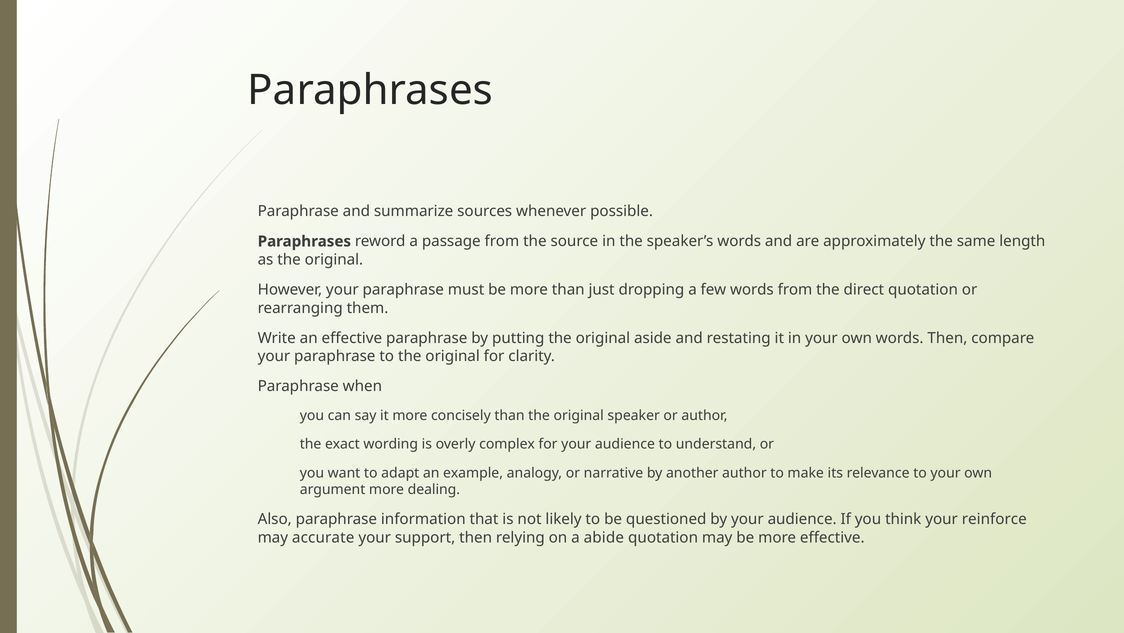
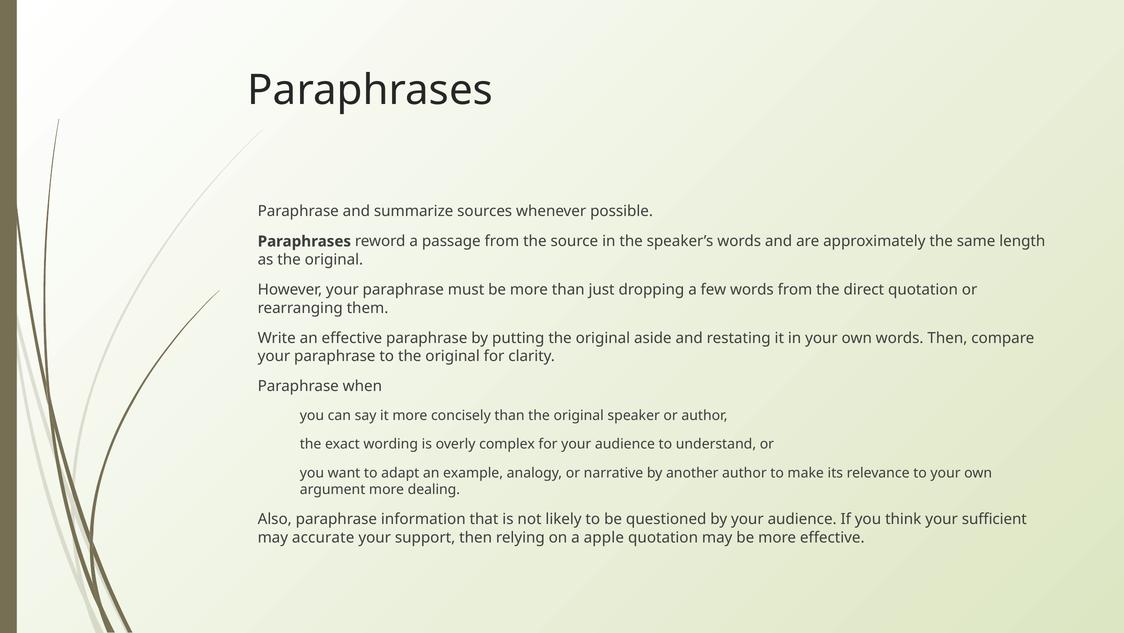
reinforce: reinforce -> sufficient
abide: abide -> apple
